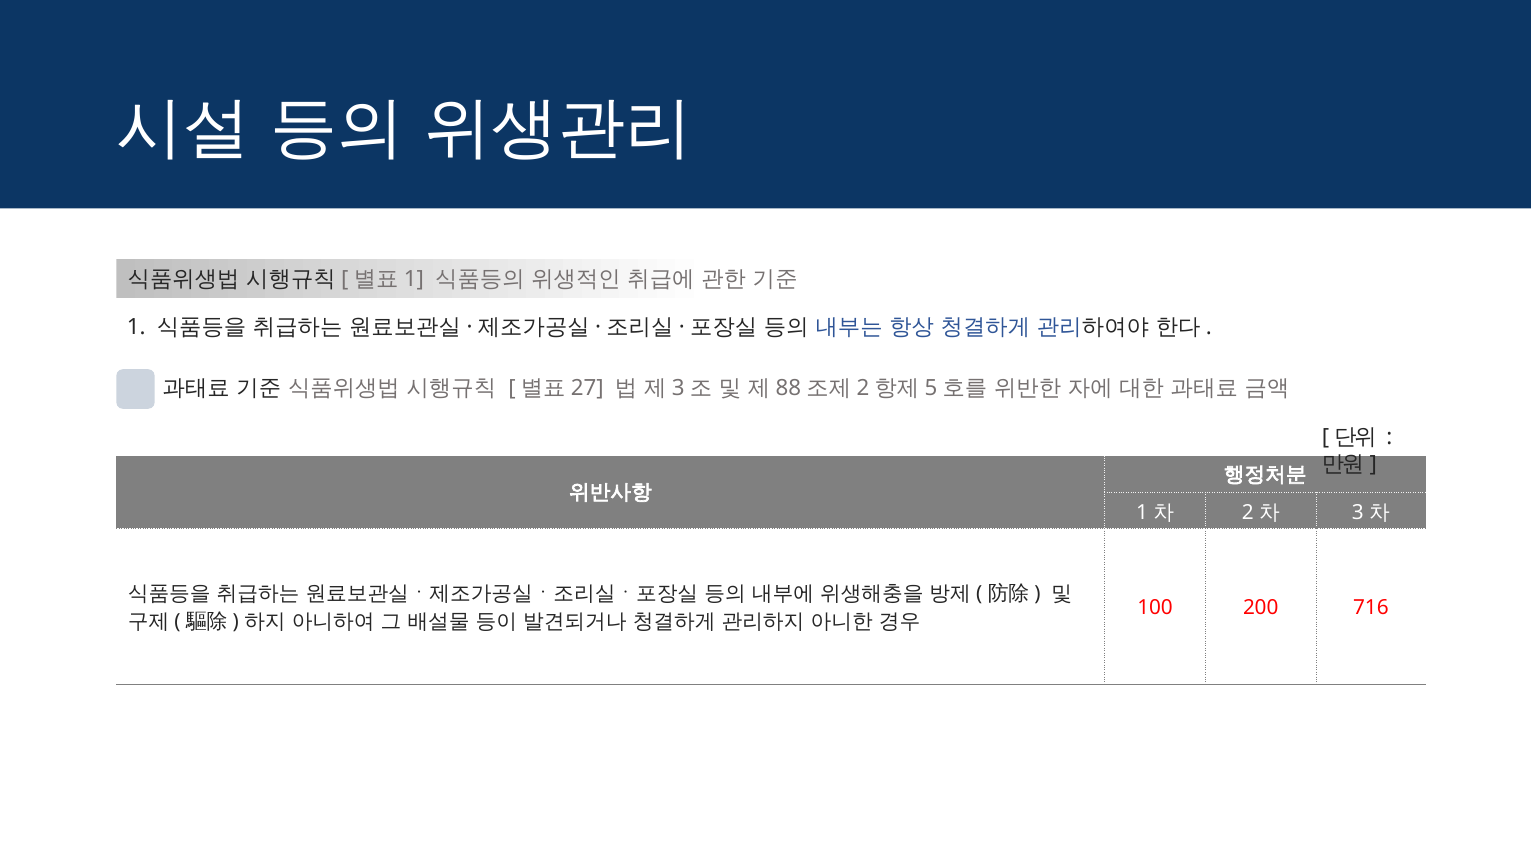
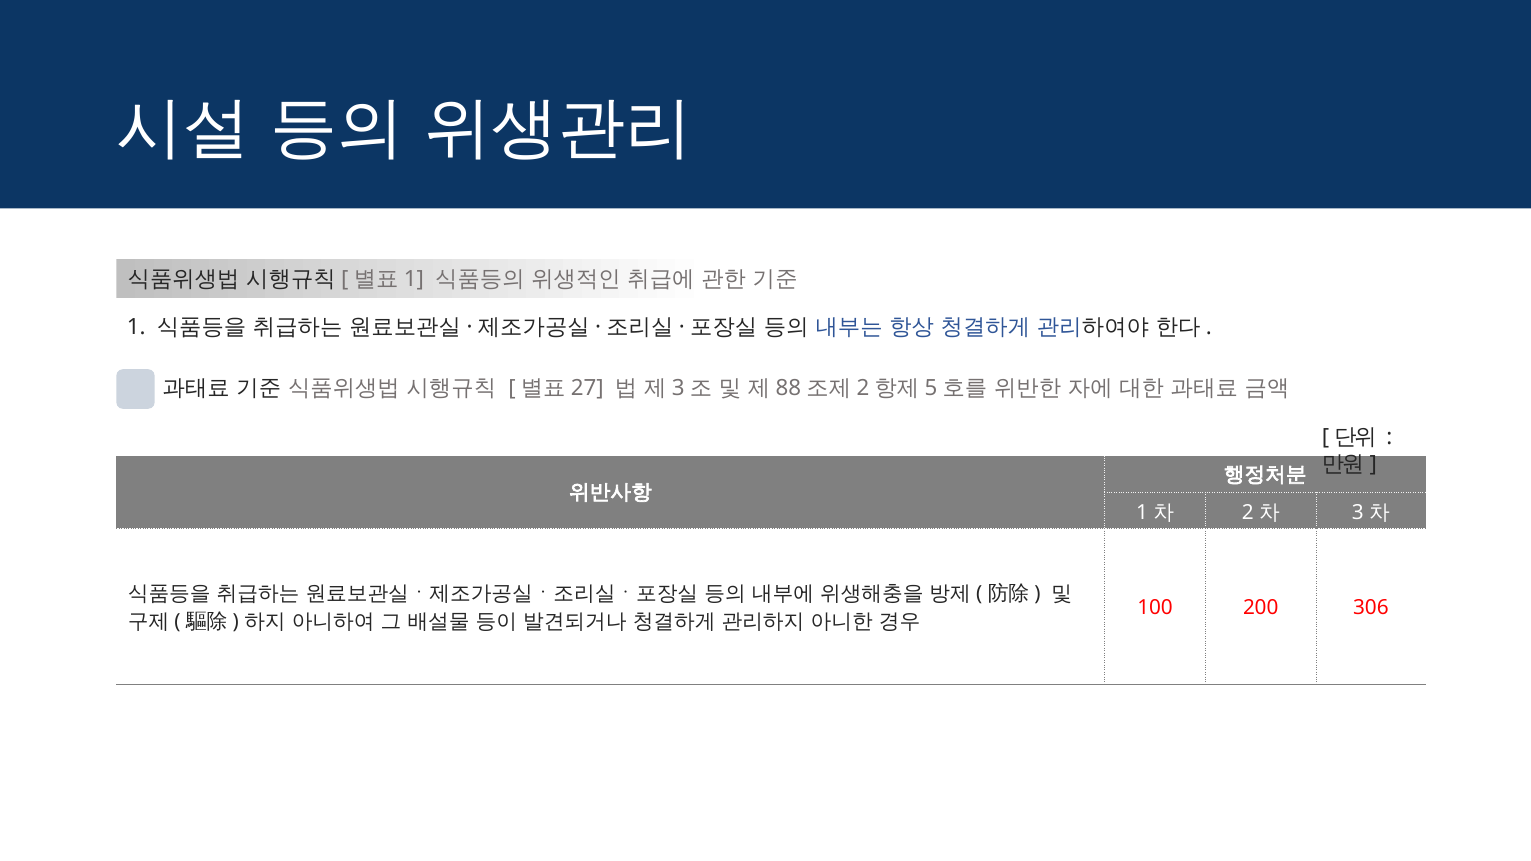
716: 716 -> 306
